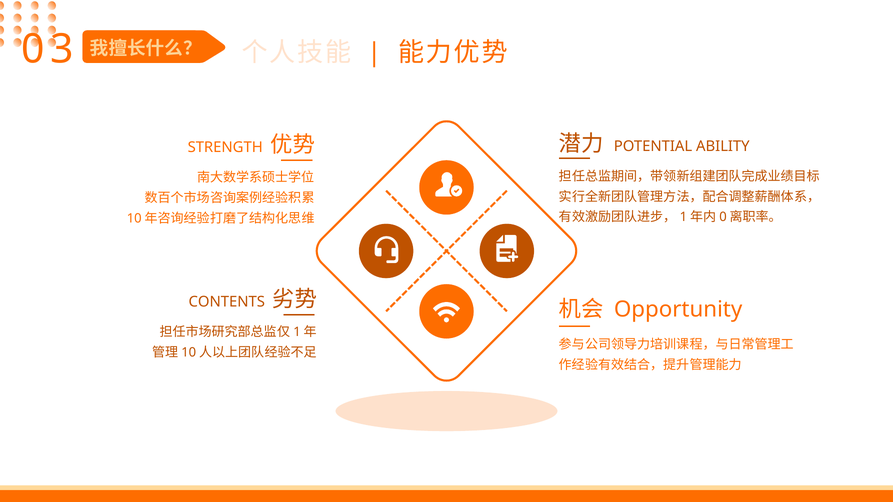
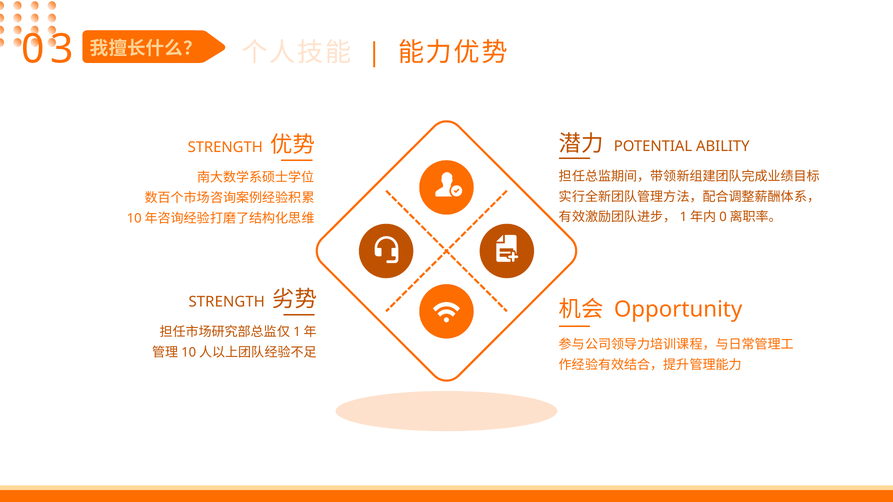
CONTENTS at (227, 302): CONTENTS -> STRENGTH
